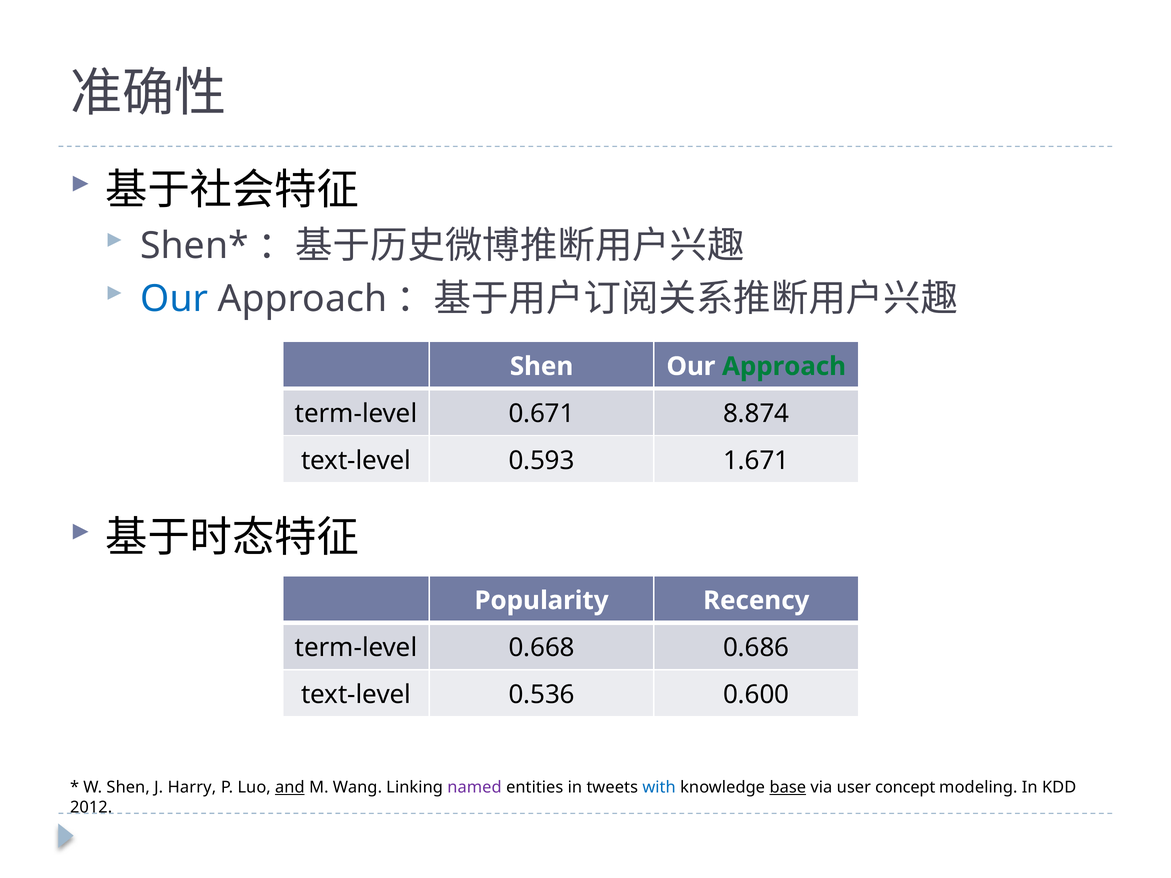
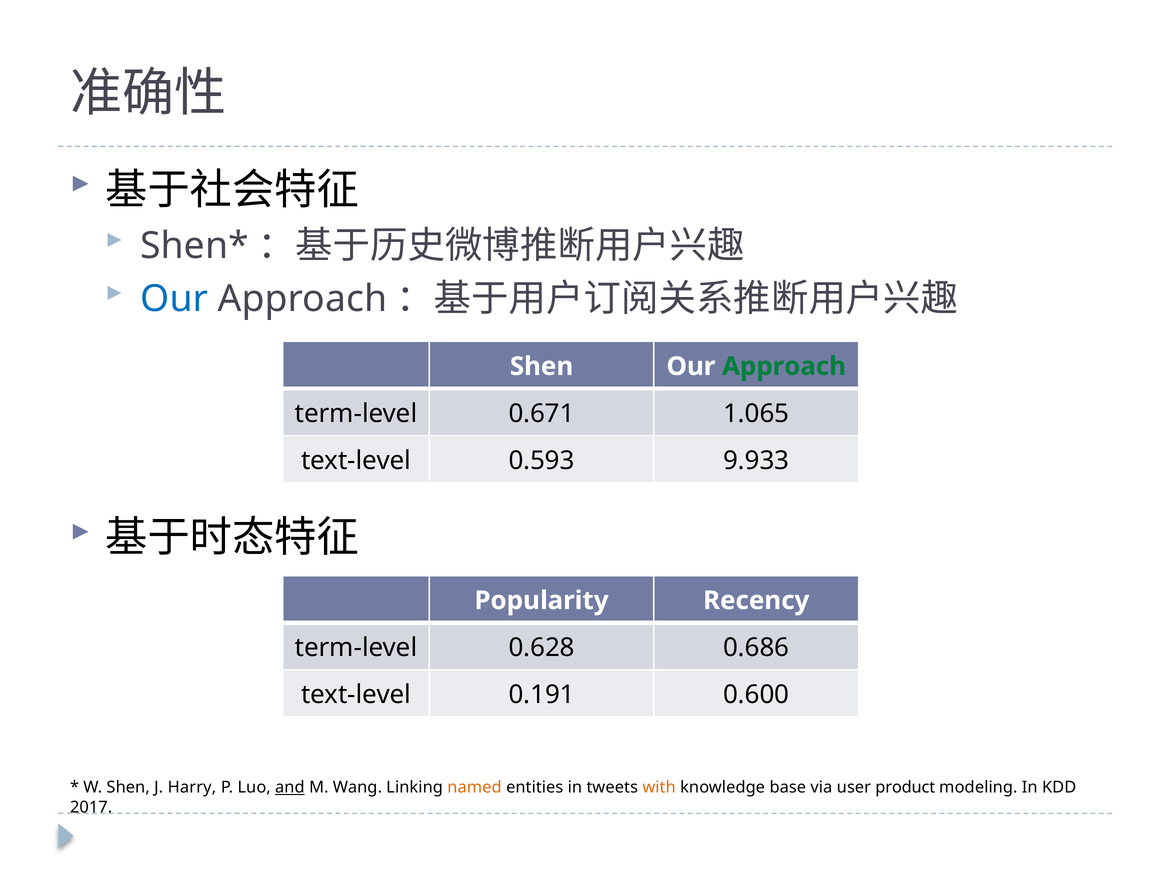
8.874: 8.874 -> 1.065
1.671: 1.671 -> 9.933
0.668: 0.668 -> 0.628
0.536: 0.536 -> 0.191
named colour: purple -> orange
with colour: blue -> orange
base underline: present -> none
concept: concept -> product
2012: 2012 -> 2017
